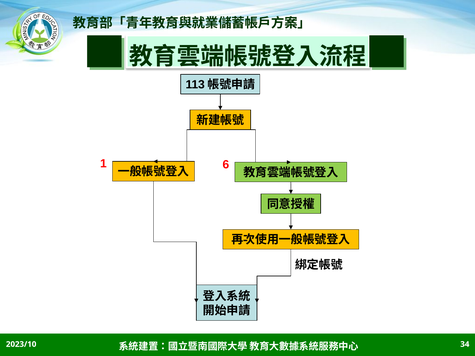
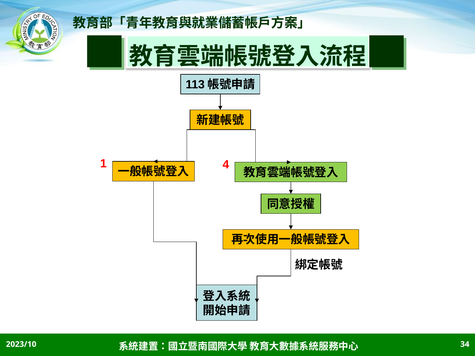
6: 6 -> 4
